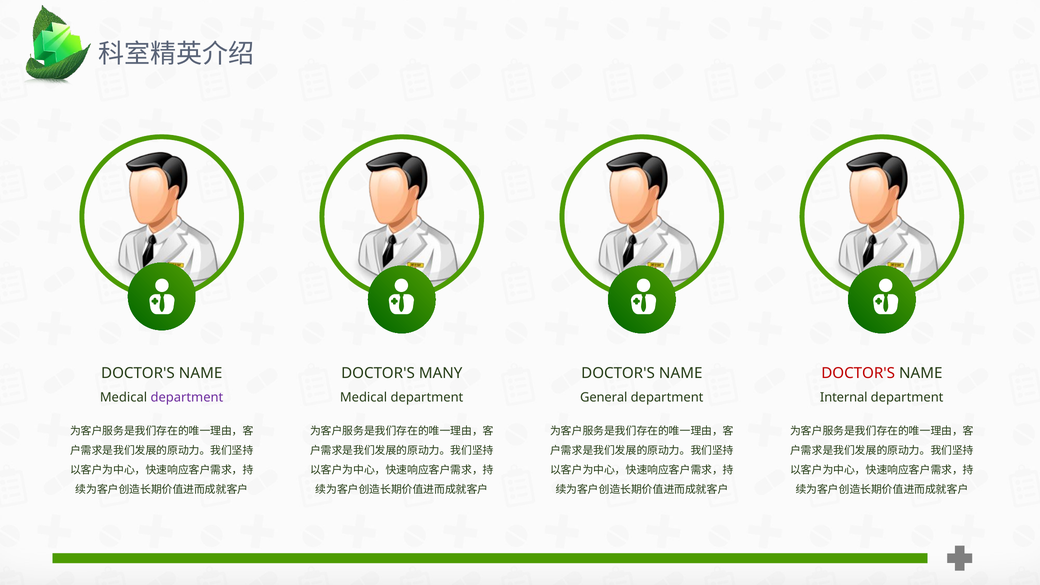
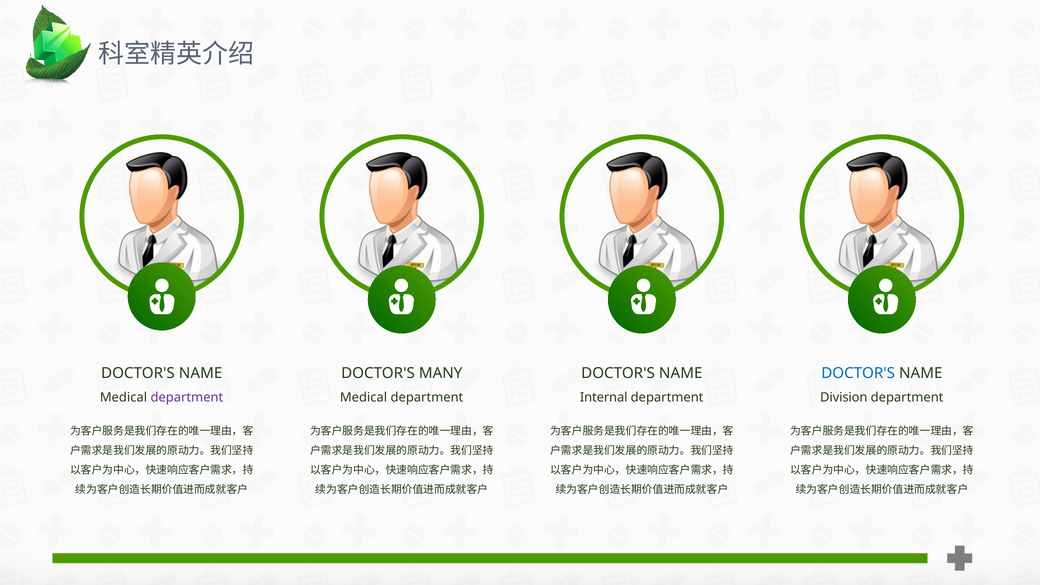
DOCTOR'S at (858, 373) colour: red -> blue
General: General -> Internal
Internal: Internal -> Division
